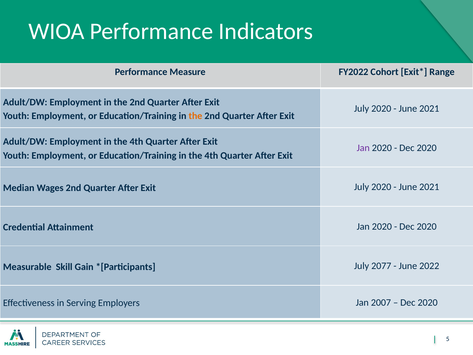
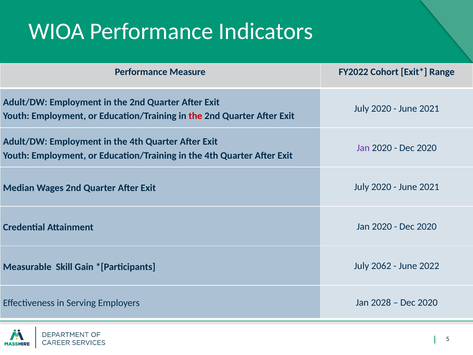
the at (195, 116) colour: orange -> red
2077: 2077 -> 2062
2007: 2007 -> 2028
